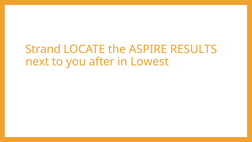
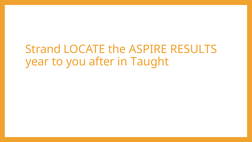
next: next -> year
Lowest: Lowest -> Taught
